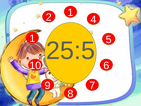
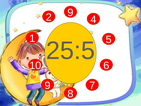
2 1: 1 -> 9
